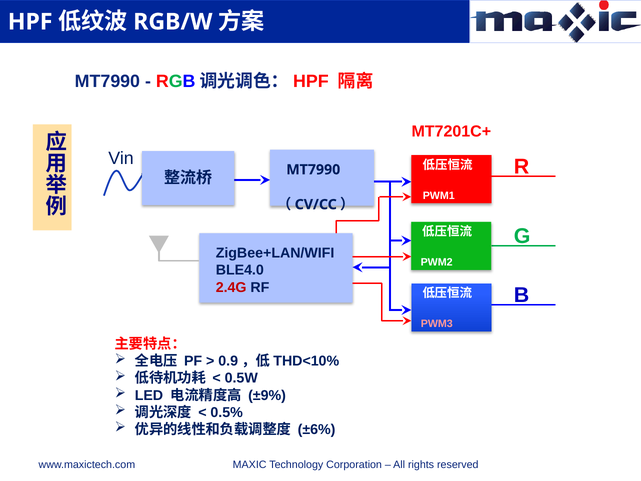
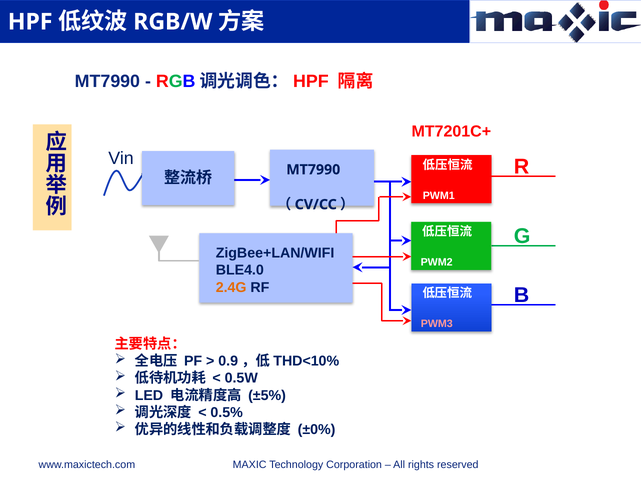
2.4G colour: red -> orange
±9%: ±9% -> ±5%
±6%: ±6% -> ±0%
